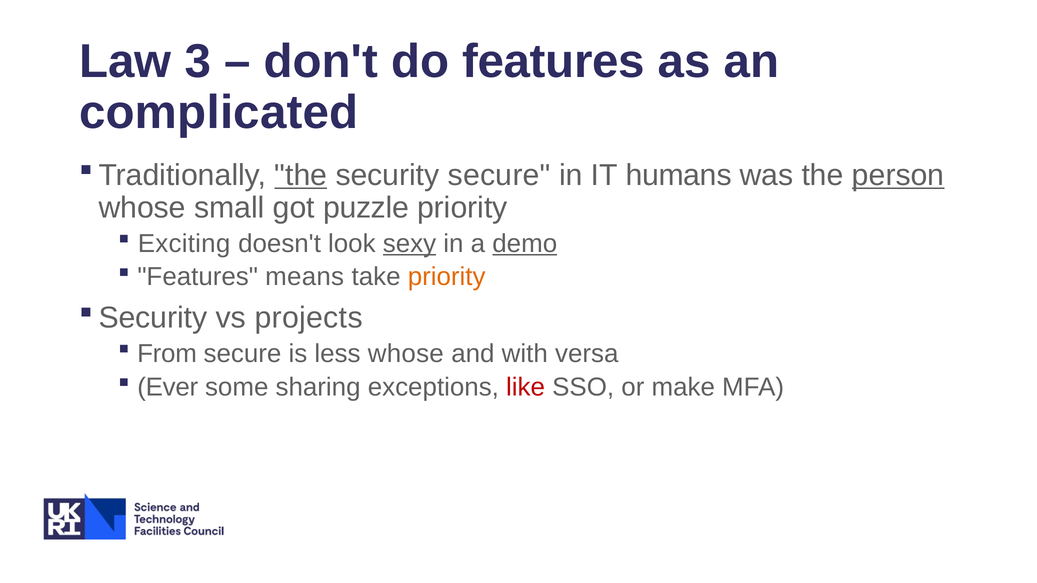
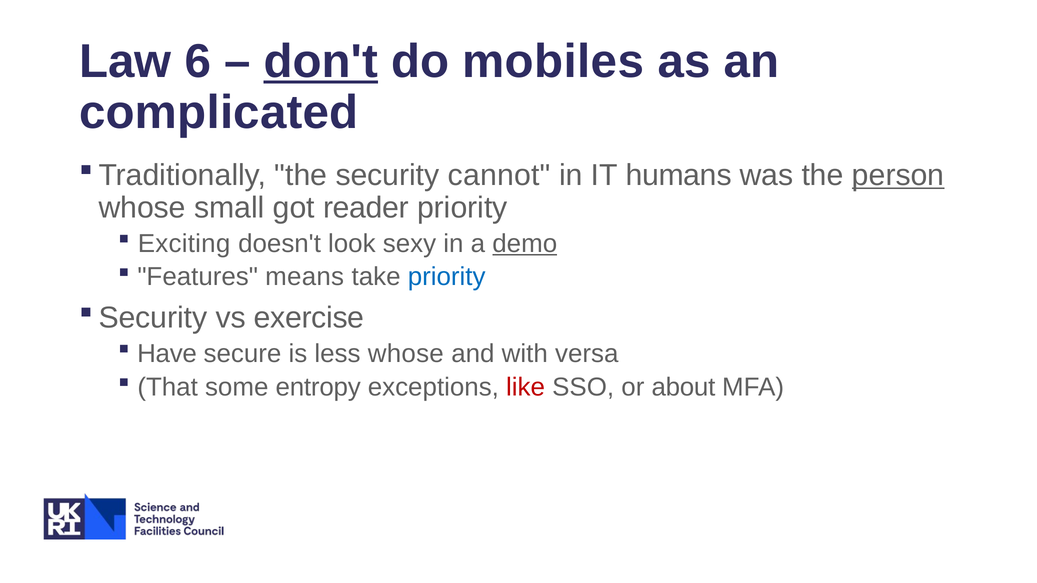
3: 3 -> 6
don't underline: none -> present
do features: features -> mobiles
the at (301, 175) underline: present -> none
security secure: secure -> cannot
puzzle: puzzle -> reader
sexy underline: present -> none
priority at (447, 277) colour: orange -> blue
projects: projects -> exercise
From: From -> Have
Ever: Ever -> That
sharing: sharing -> entropy
make: make -> about
